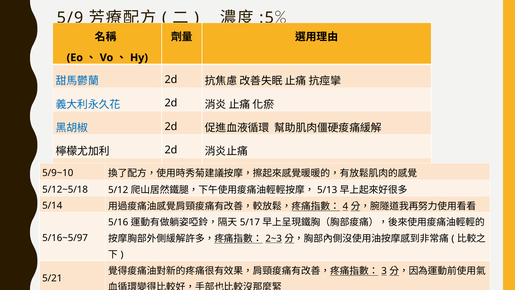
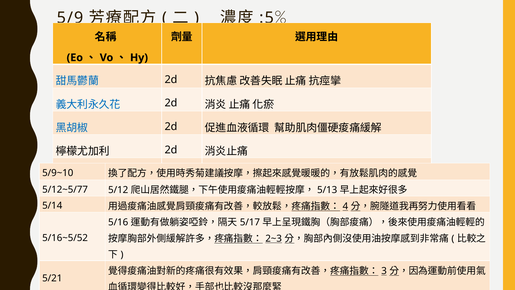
5/12~5/18: 5/12~5/18 -> 5/12~5/77
5/16~5/97: 5/16~5/97 -> 5/16~5/52
